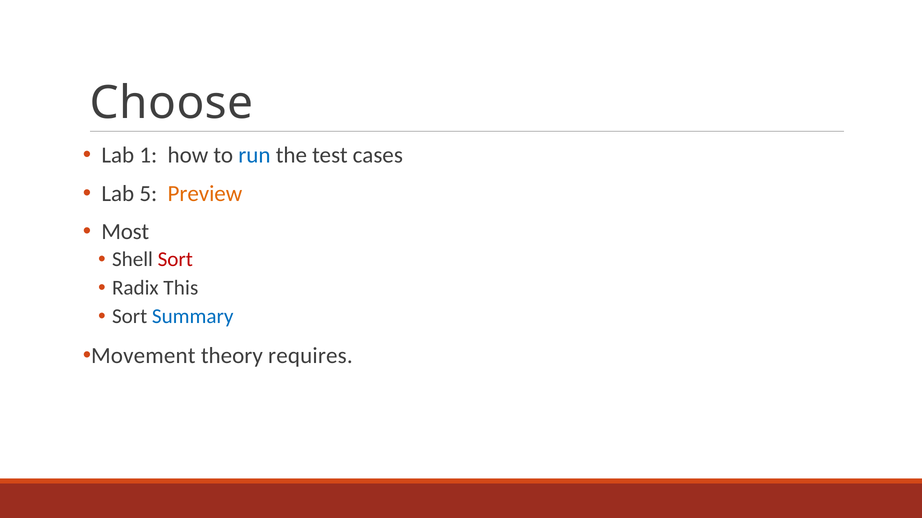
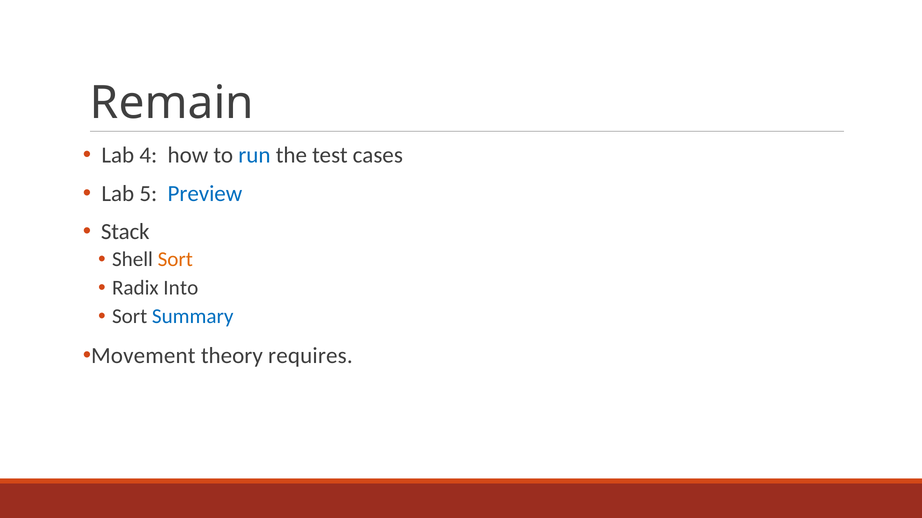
Choose: Choose -> Remain
1: 1 -> 4
Preview colour: orange -> blue
Most: Most -> Stack
Sort at (175, 260) colour: red -> orange
This: This -> Into
